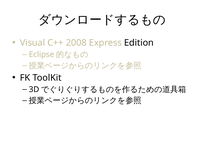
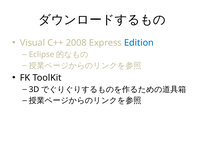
Edition colour: black -> blue
